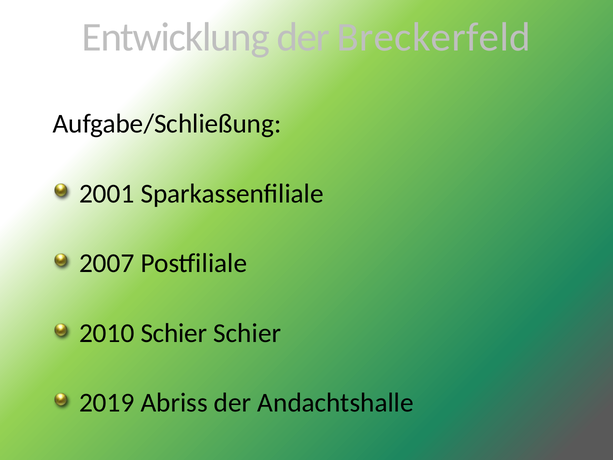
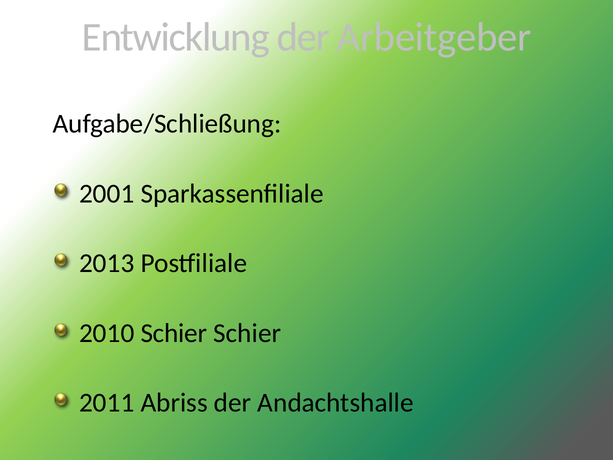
Breckerfeld: Breckerfeld -> Arbeitgeber
2007: 2007 -> 2013
2019: 2019 -> 2011
